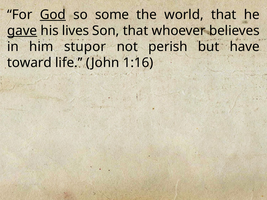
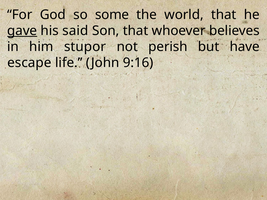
God underline: present -> none
lives: lives -> said
toward: toward -> escape
1:16: 1:16 -> 9:16
